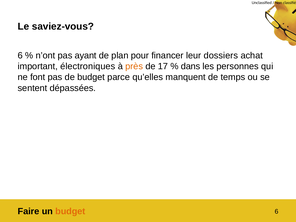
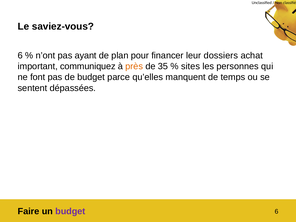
électroniques: électroniques -> communiquez
17: 17 -> 35
dans: dans -> sites
budget at (70, 211) colour: orange -> purple
